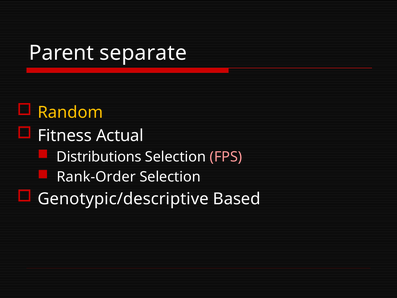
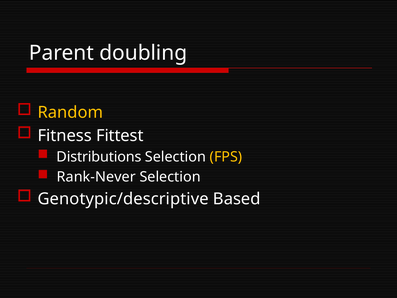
separate: separate -> doubling
Actual: Actual -> Fittest
FPS colour: pink -> yellow
Rank-Order: Rank-Order -> Rank-Never
